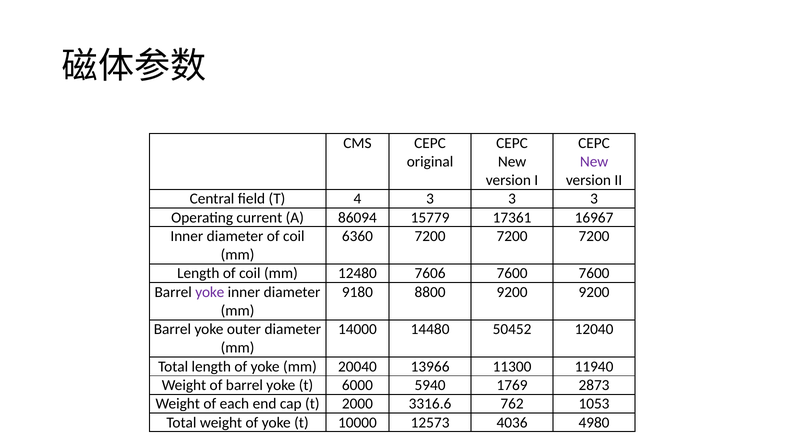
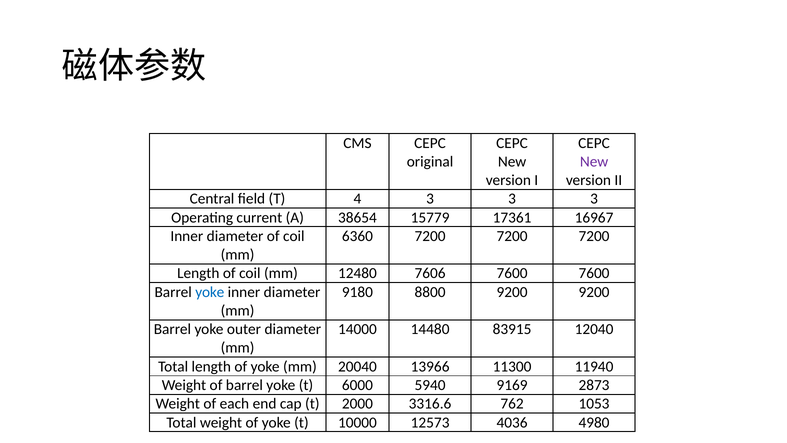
86094: 86094 -> 38654
yoke at (210, 292) colour: purple -> blue
50452: 50452 -> 83915
1769: 1769 -> 9169
